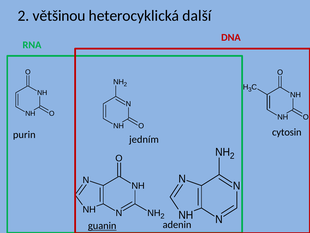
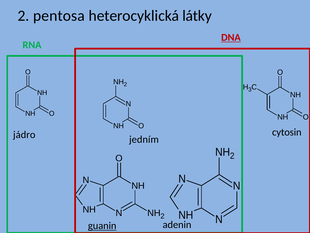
většinou: většinou -> pentosa
další: další -> látky
DNA underline: none -> present
purin: purin -> jádro
